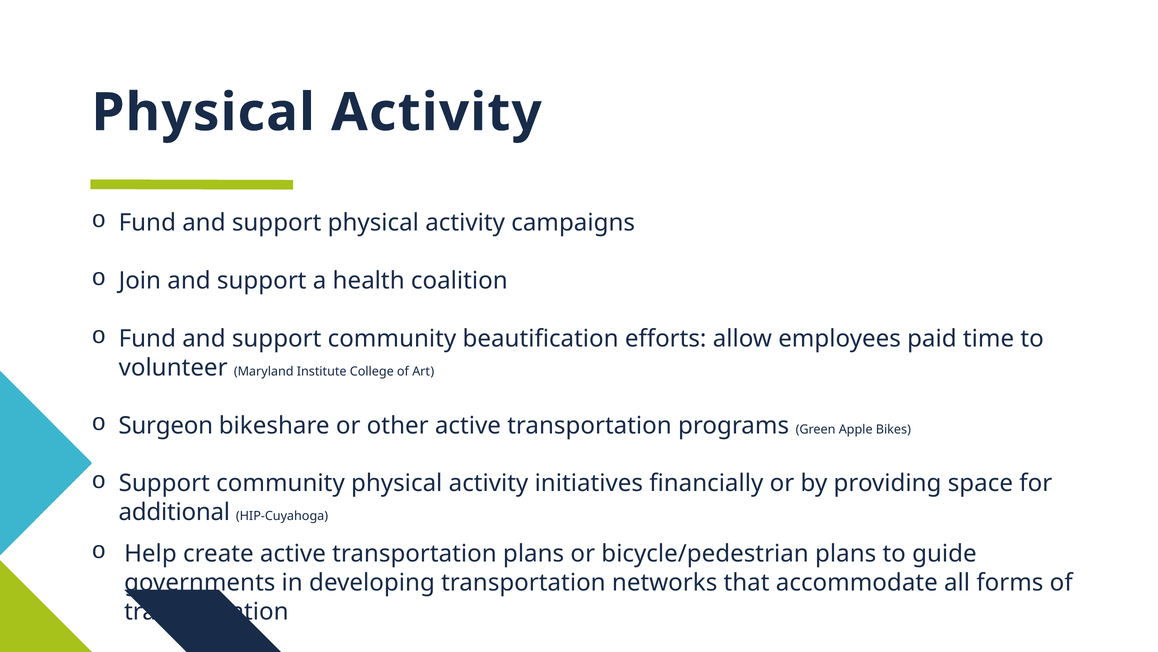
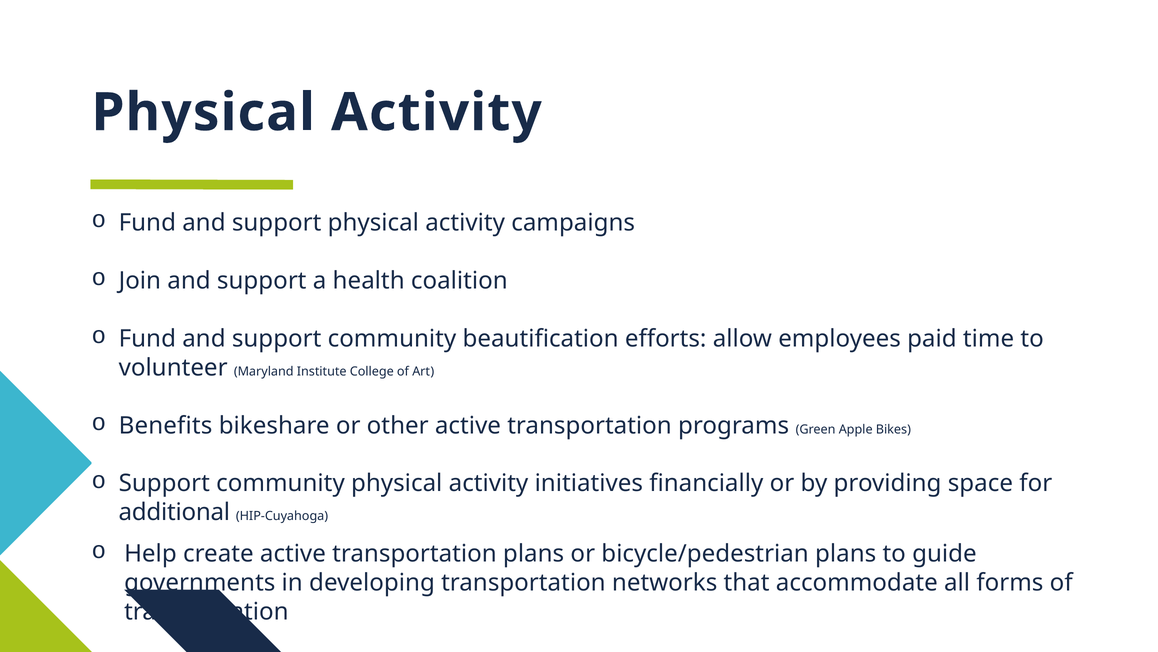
Surgeon: Surgeon -> Benefits
